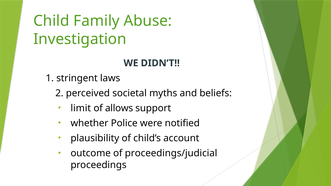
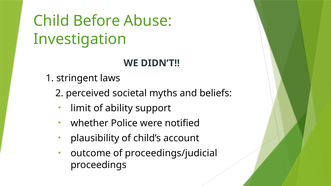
Family: Family -> Before
allows: allows -> ability
